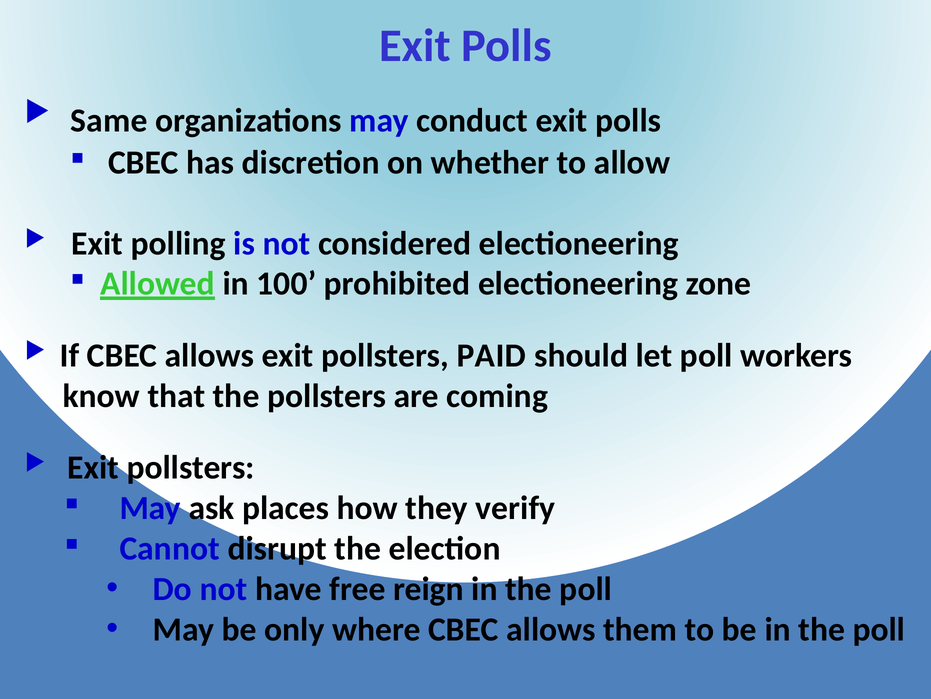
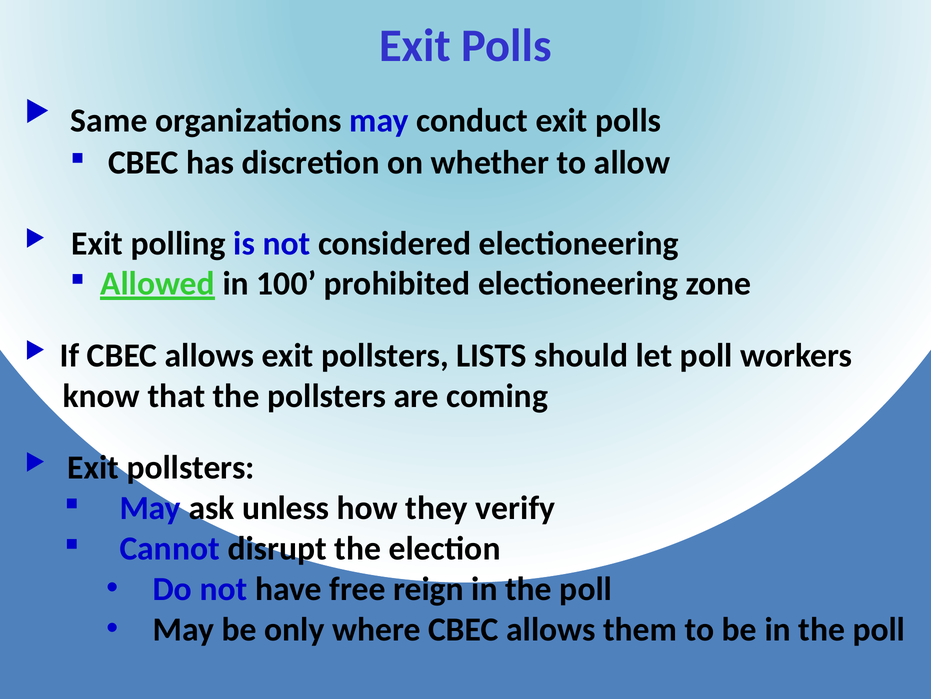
PAID: PAID -> LISTS
places: places -> unless
